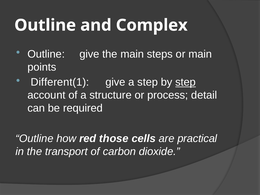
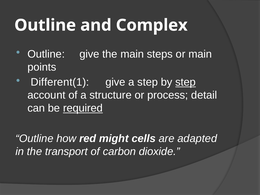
required underline: none -> present
those: those -> might
practical: practical -> adapted
